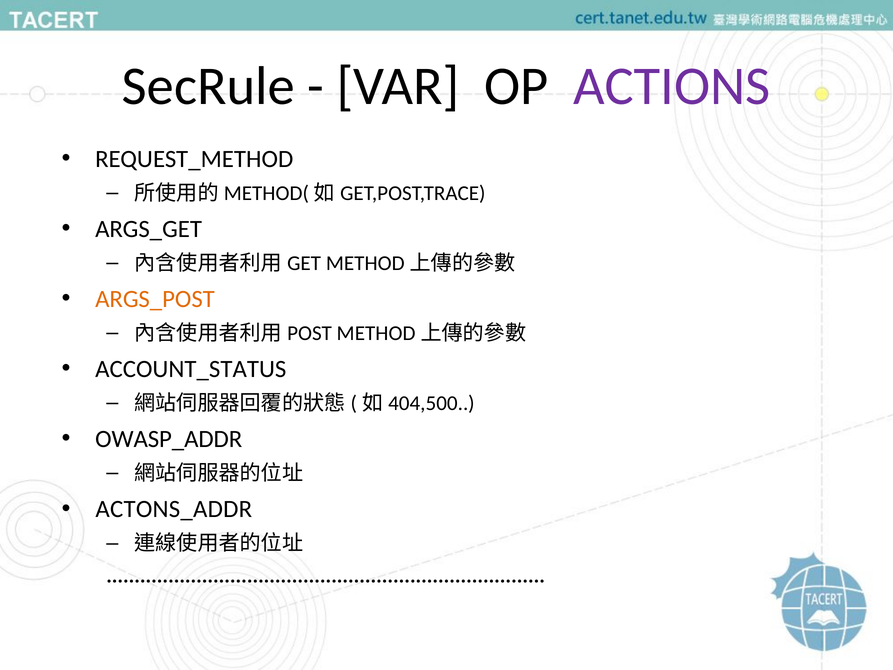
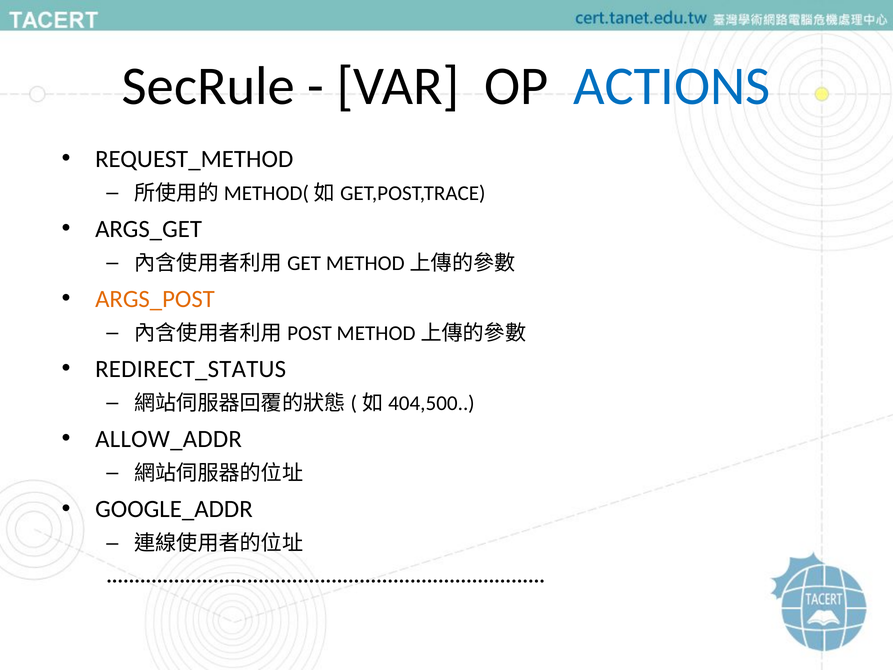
ACTIONS colour: purple -> blue
ACCOUNT_STATUS: ACCOUNT_STATUS -> REDIRECT_STATUS
OWASP_ADDR: OWASP_ADDR -> ALLOW_ADDR
ACTONS_ADDR: ACTONS_ADDR -> GOOGLE_ADDR
